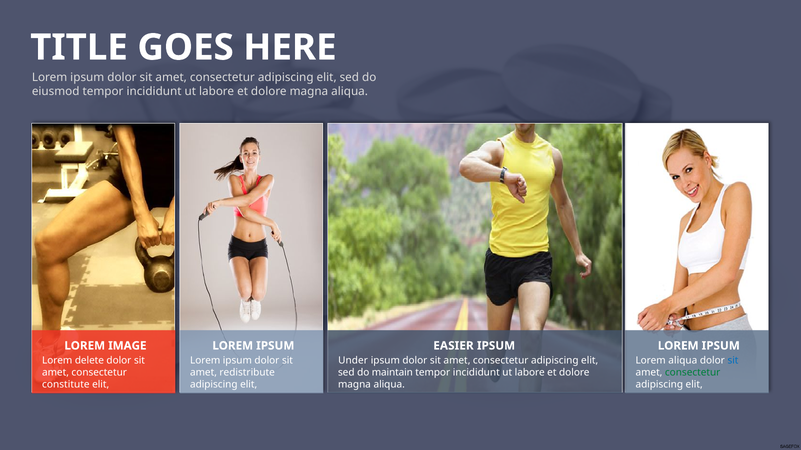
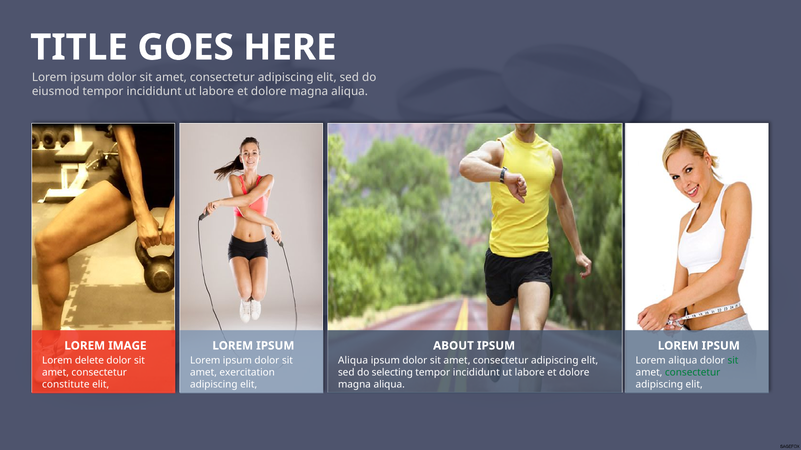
EASIER: EASIER -> ABOUT
Under at (353, 361): Under -> Aliqua
sit at (733, 361) colour: blue -> green
redistribute: redistribute -> exercitation
maintain: maintain -> selecting
